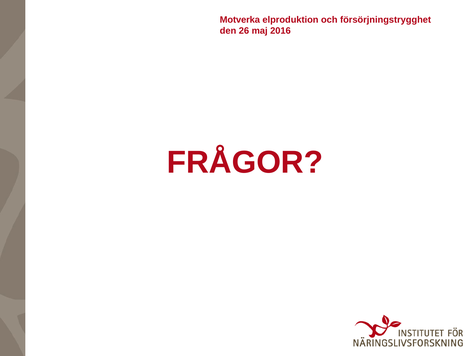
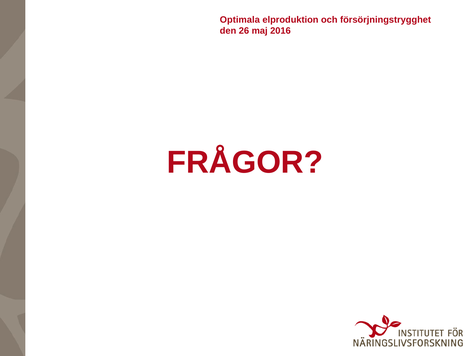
Motverka: Motverka -> Optimala
